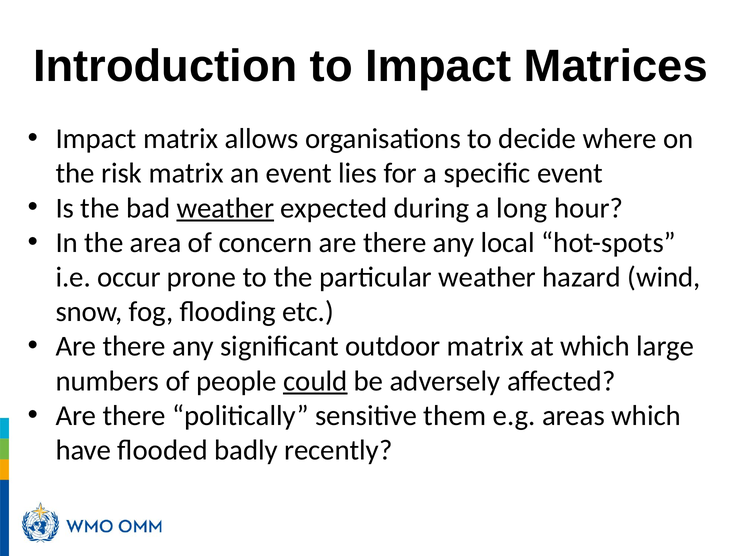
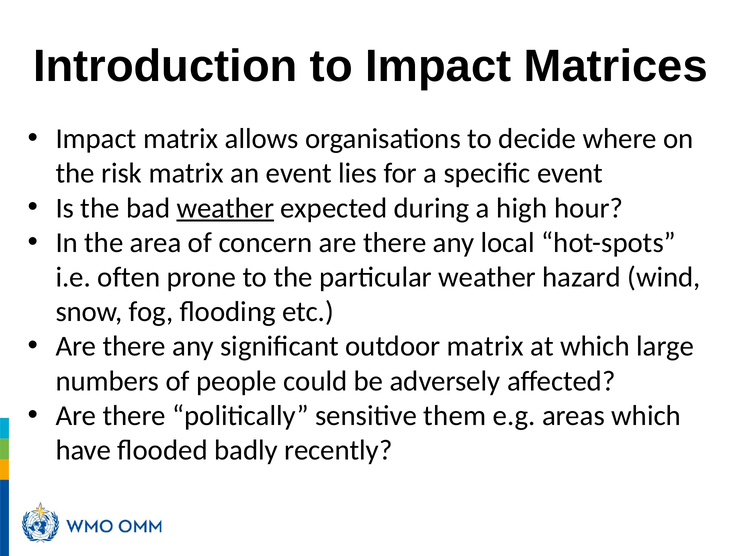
long: long -> high
occur: occur -> often
could underline: present -> none
